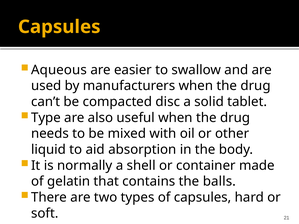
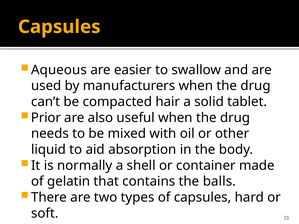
disc: disc -> hair
Type: Type -> Prior
